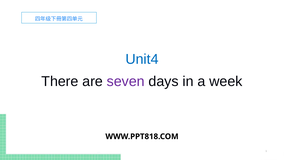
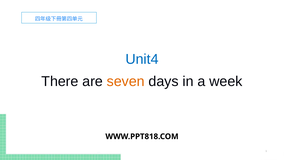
seven colour: purple -> orange
